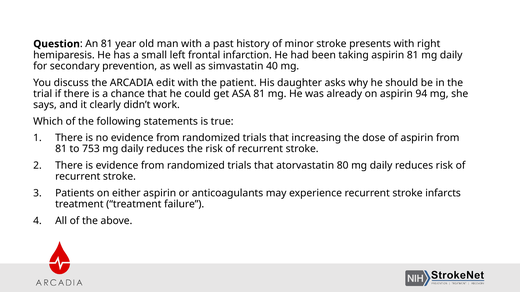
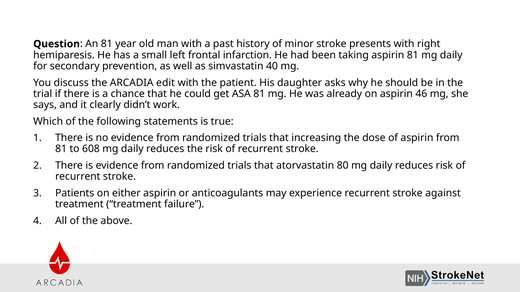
94: 94 -> 46
753: 753 -> 608
infarcts: infarcts -> against
